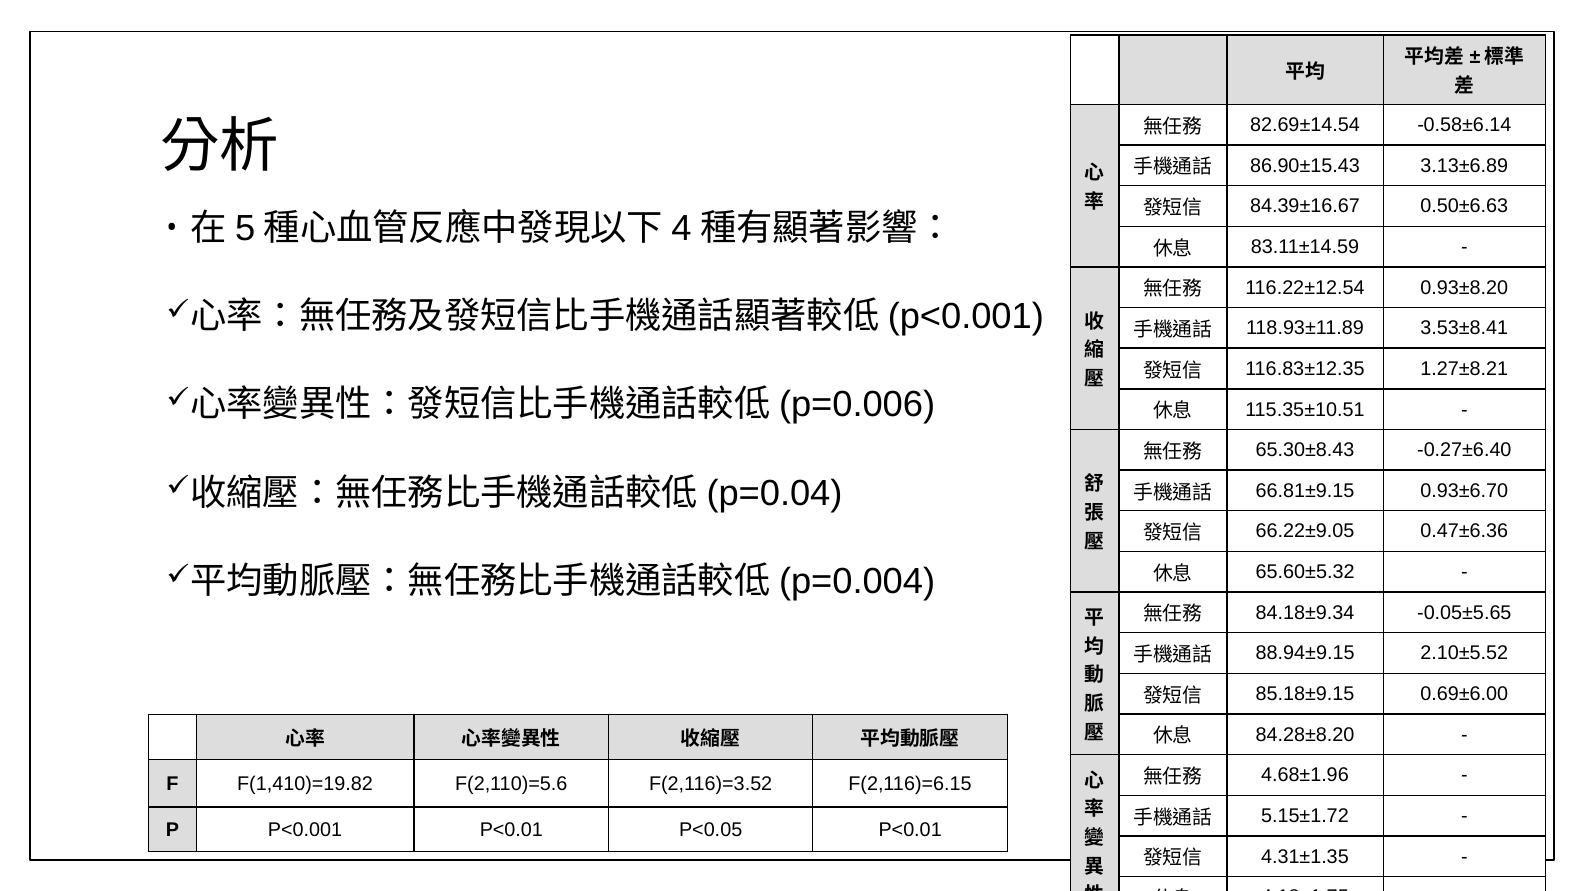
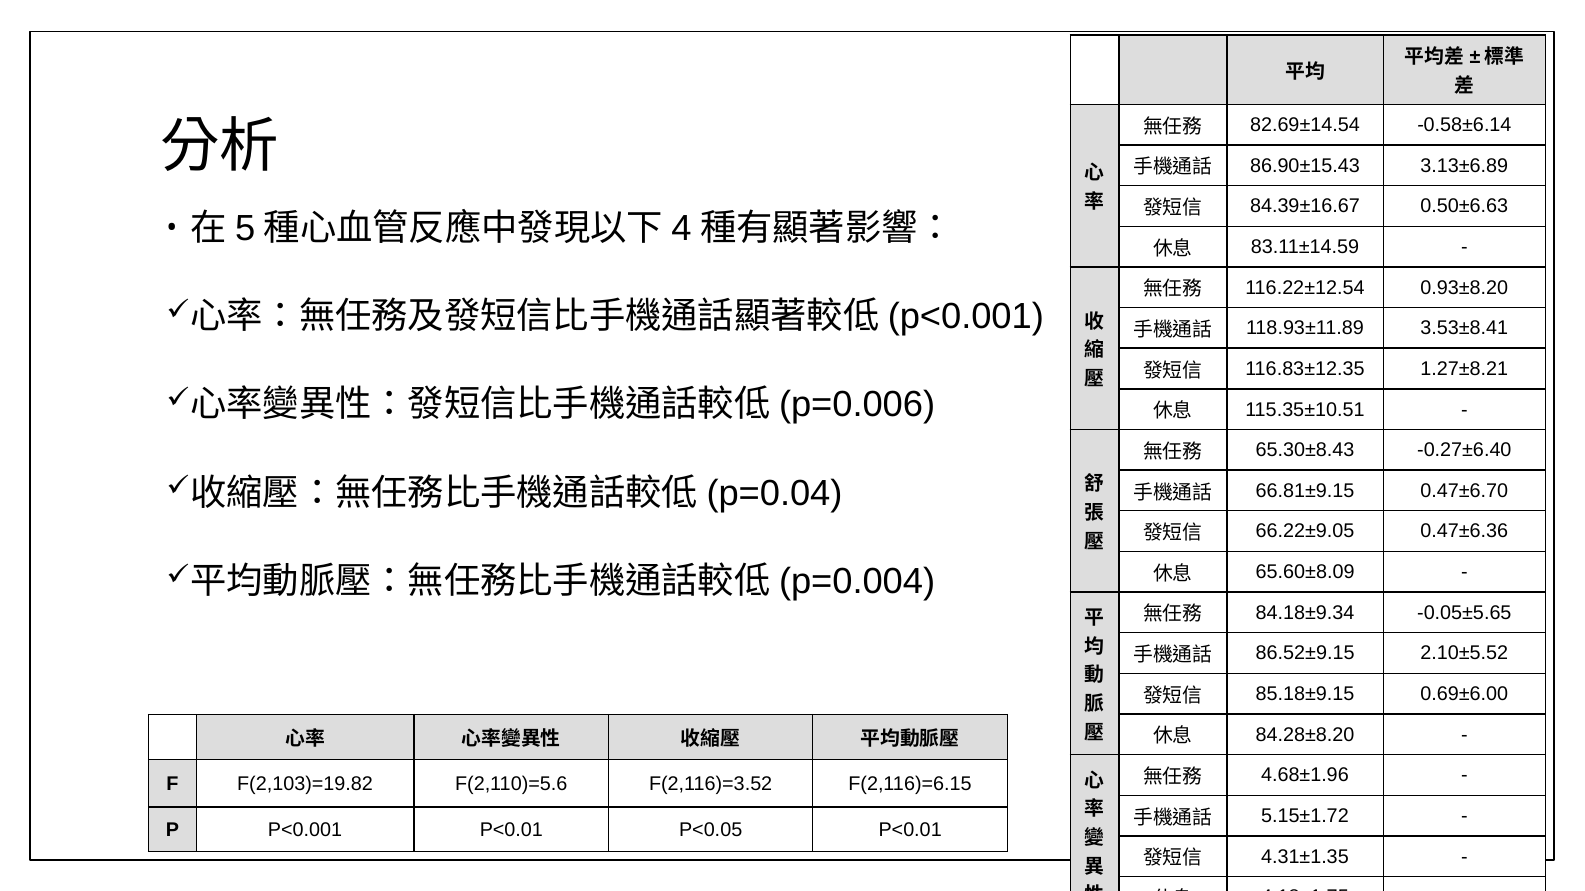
0.93±6.70: 0.93±6.70 -> 0.47±6.70
65.60±5.32: 65.60±5.32 -> 65.60±8.09
88.94±9.15: 88.94±9.15 -> 86.52±9.15
F(1,410)=19.82: F(1,410)=19.82 -> F(2,103)=19.82
